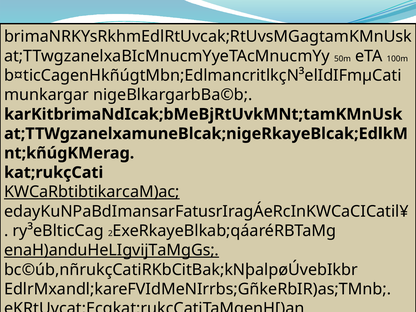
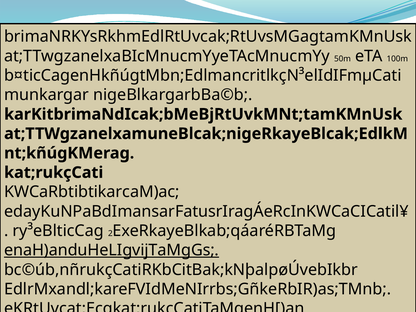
KWCaRbtibtikarcaM)ac underline: present -> none
